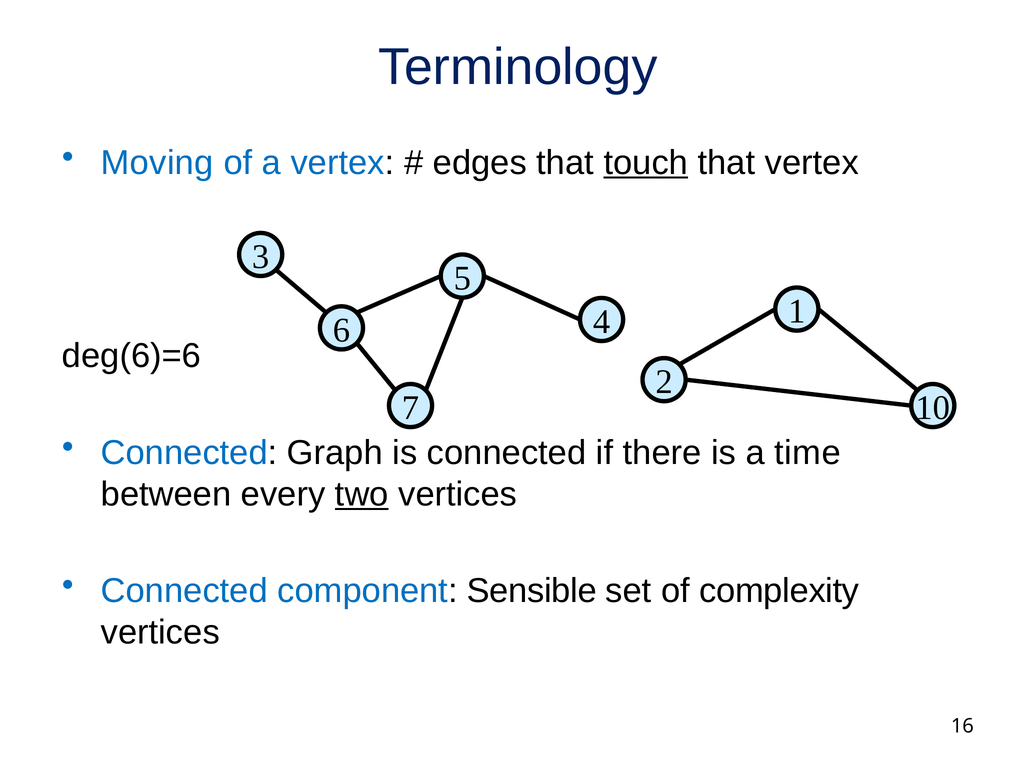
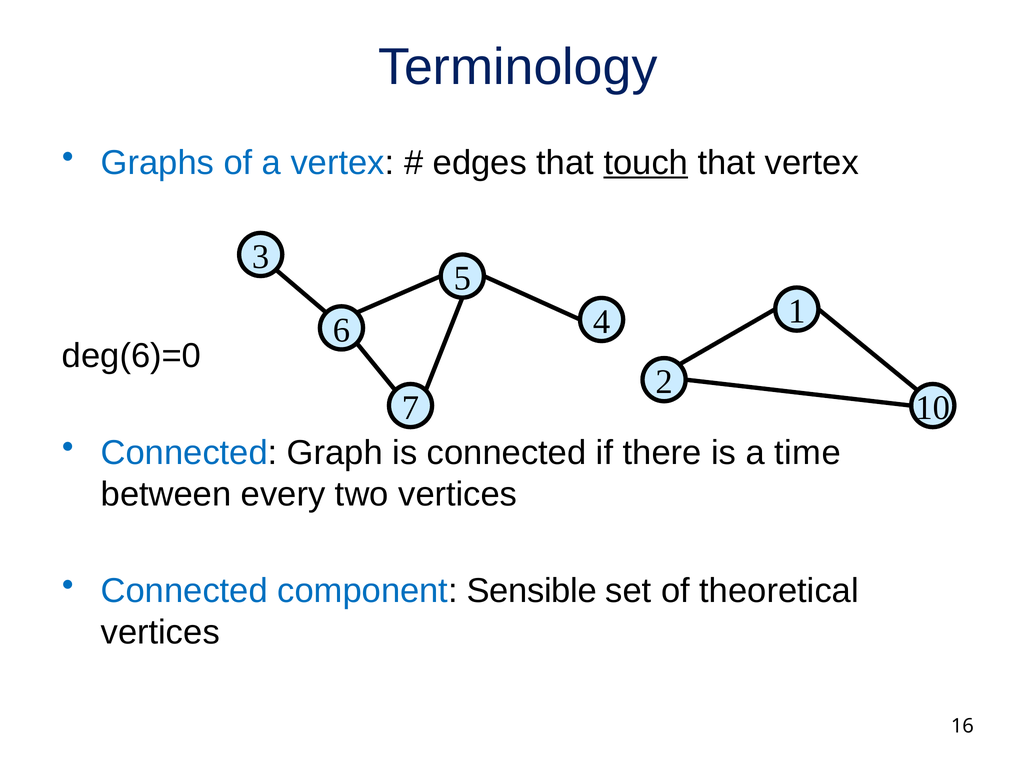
Moving: Moving -> Graphs
deg(6)=6: deg(6)=6 -> deg(6)=0
two underline: present -> none
complexity: complexity -> theoretical
